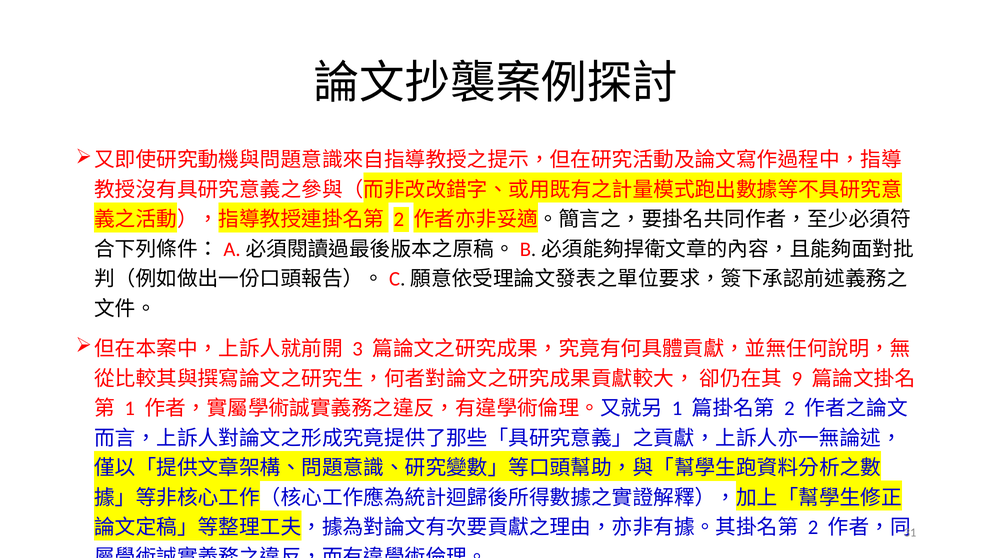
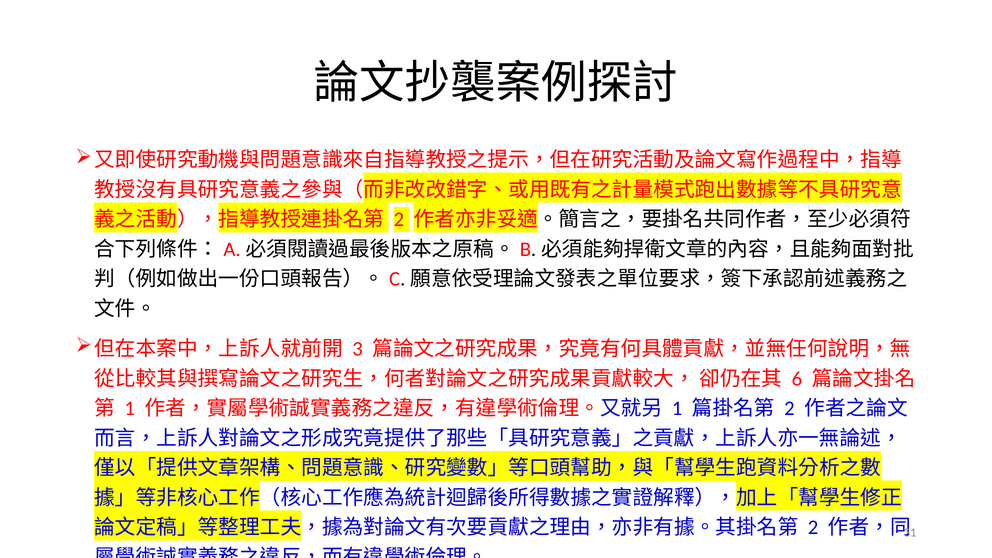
9: 9 -> 6
